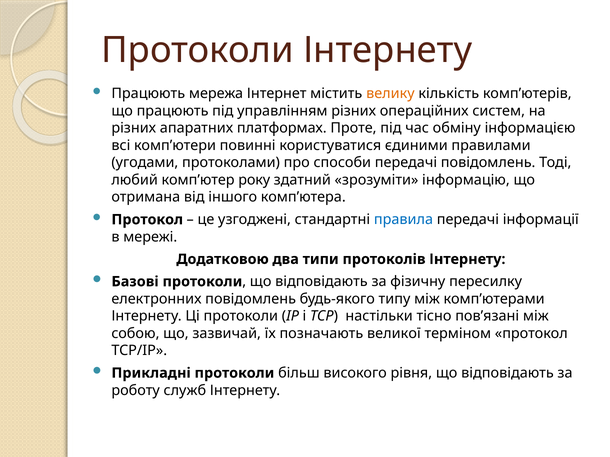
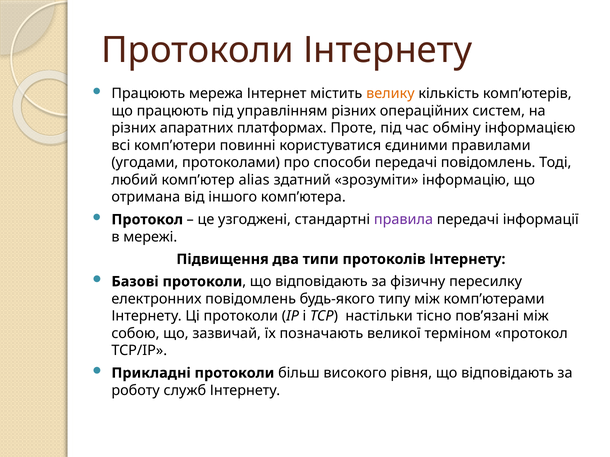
року: року -> alias
правила colour: blue -> purple
Додатковою: Додатковою -> Підвищення
